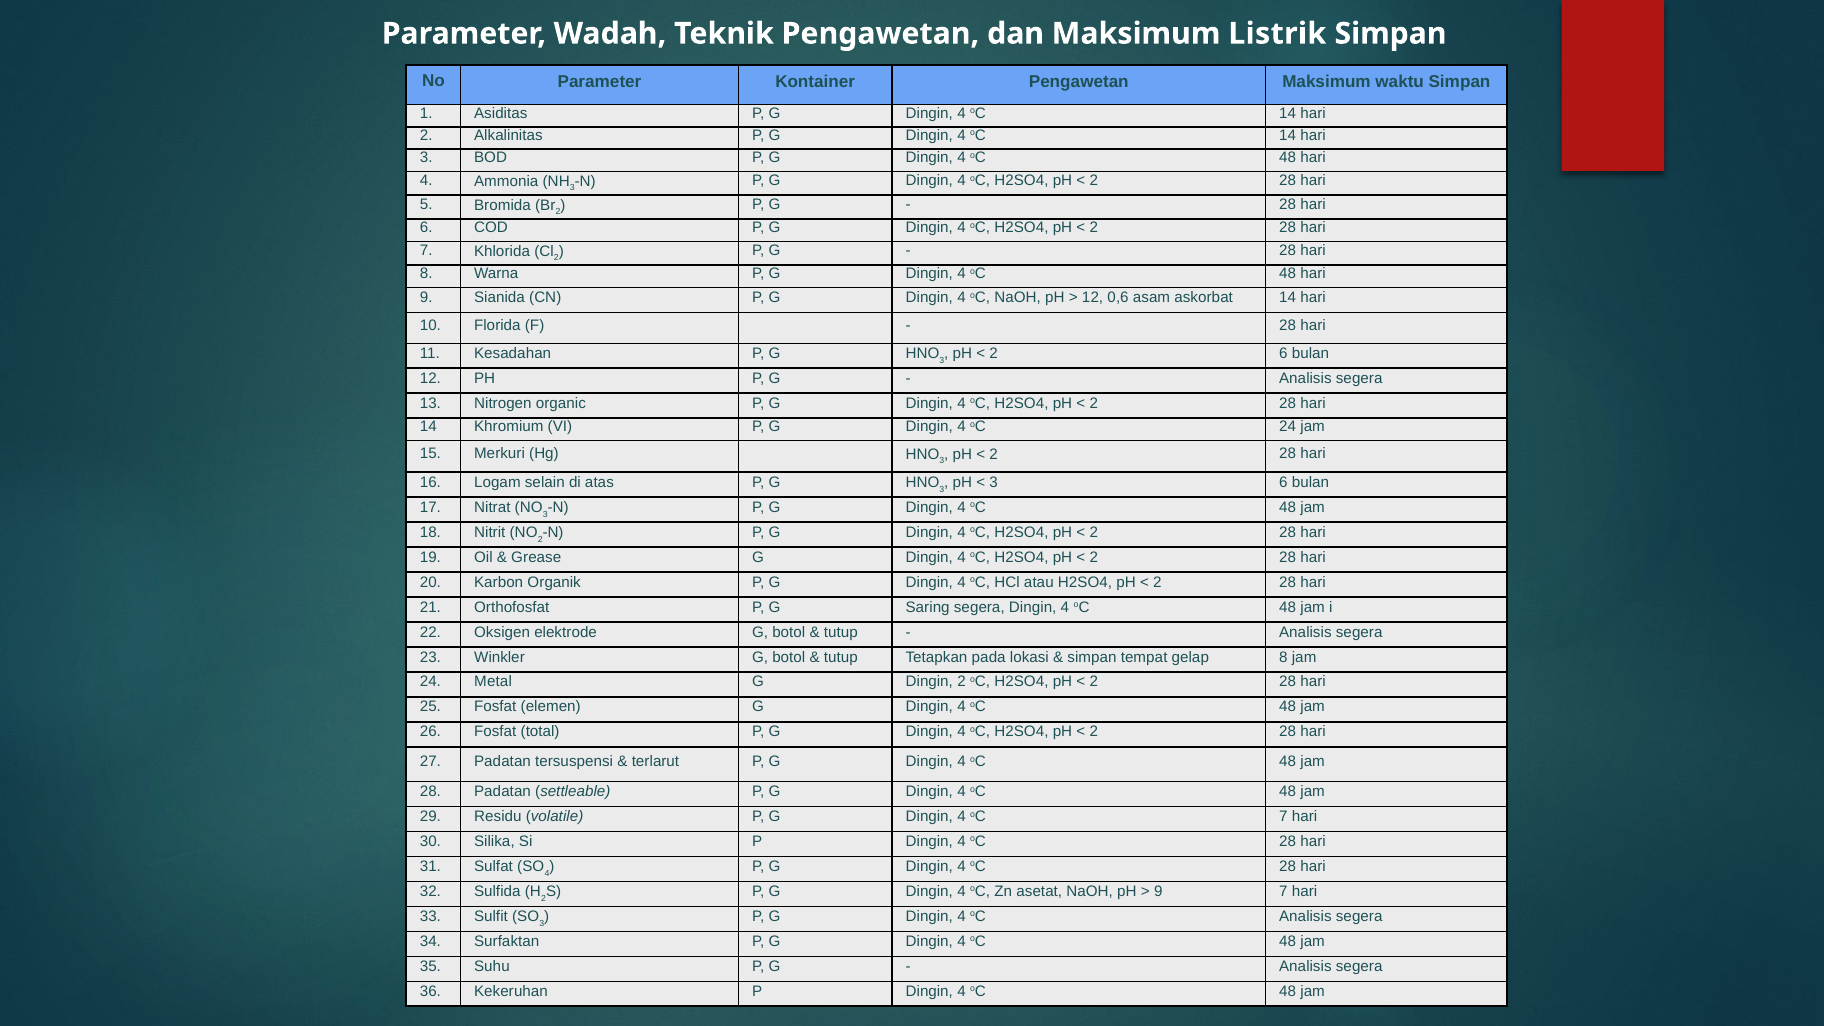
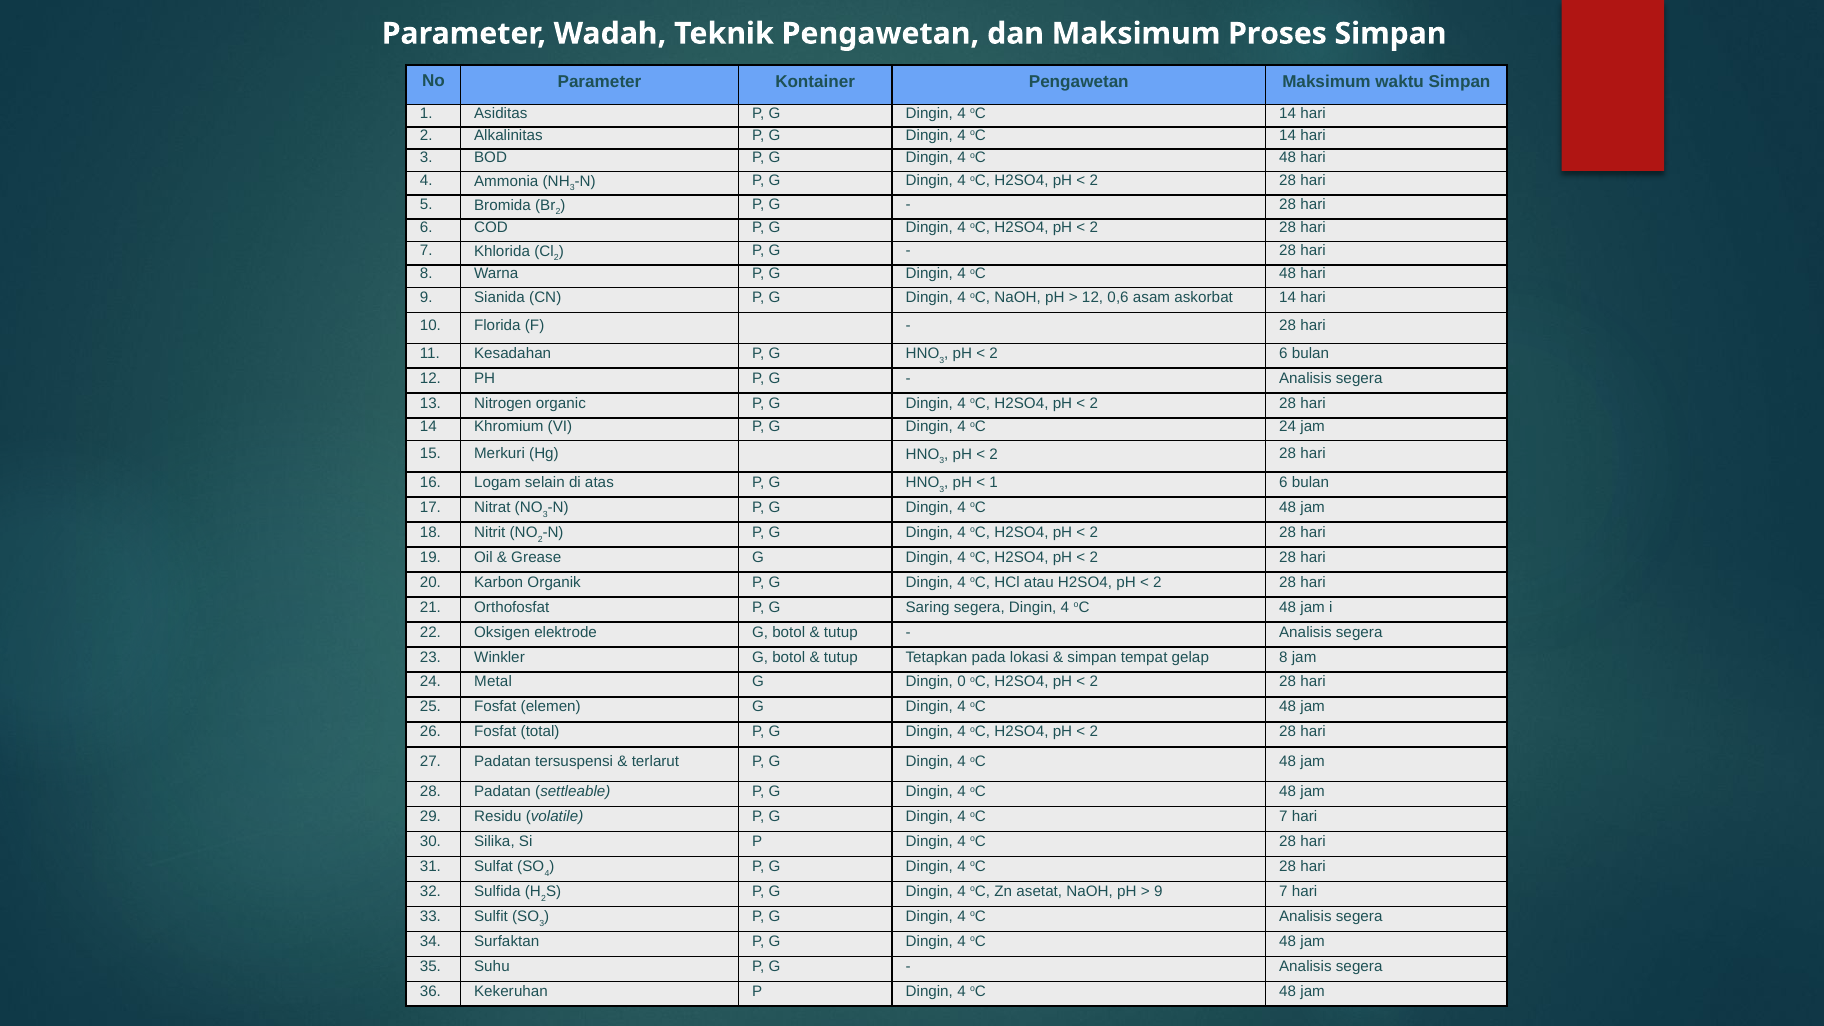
Listrik: Listrik -> Proses
3 at (994, 483): 3 -> 1
Dingin 2: 2 -> 0
